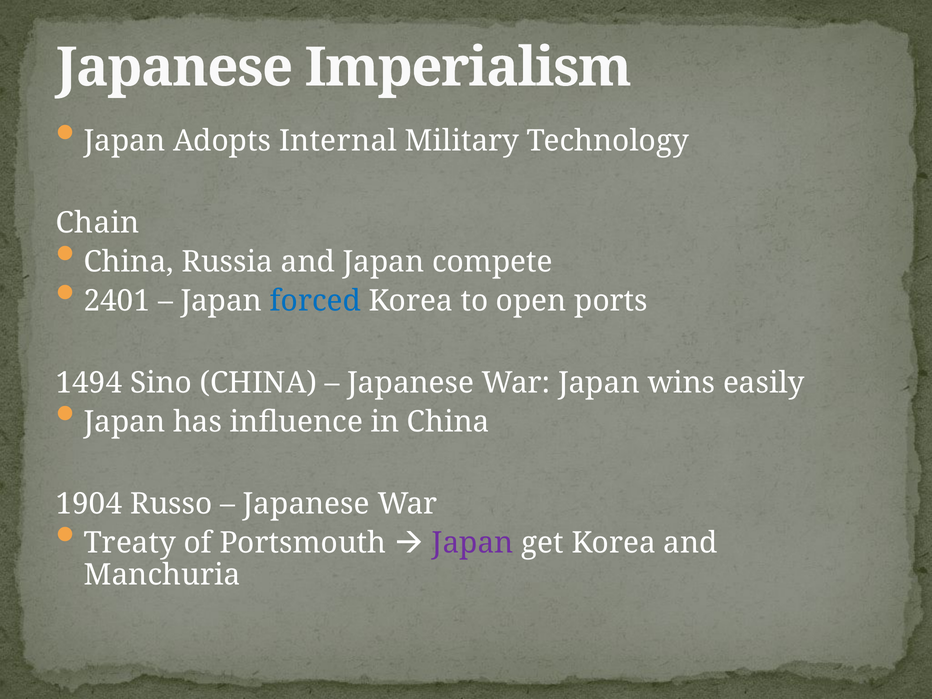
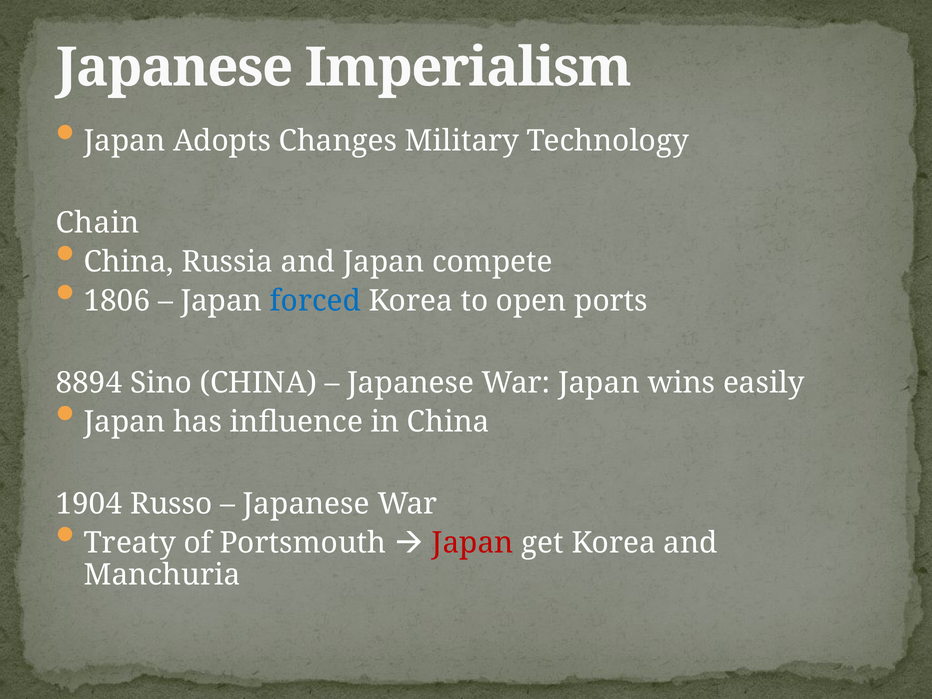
Internal: Internal -> Changes
2401: 2401 -> 1806
1494: 1494 -> 8894
Japan at (473, 543) colour: purple -> red
